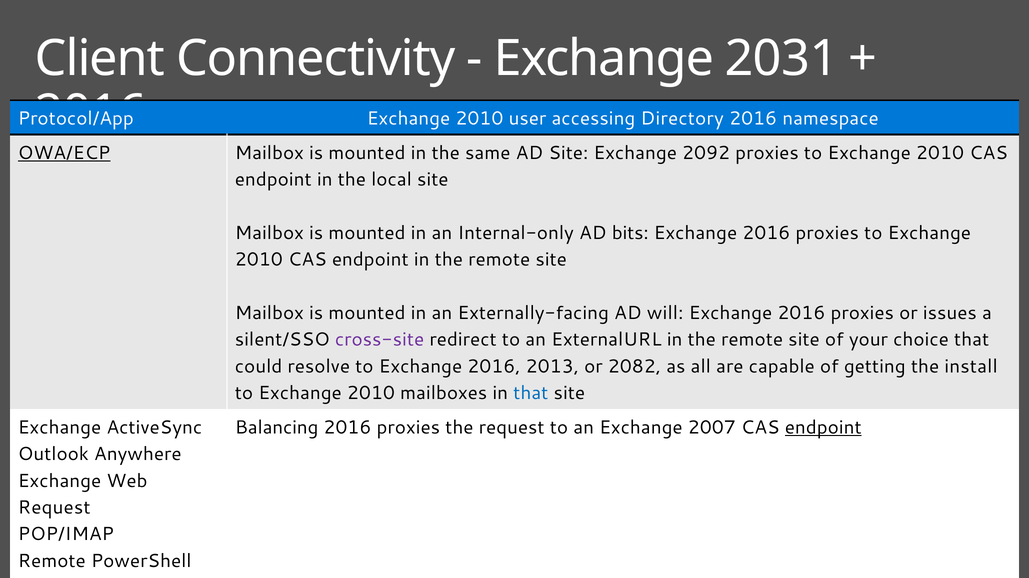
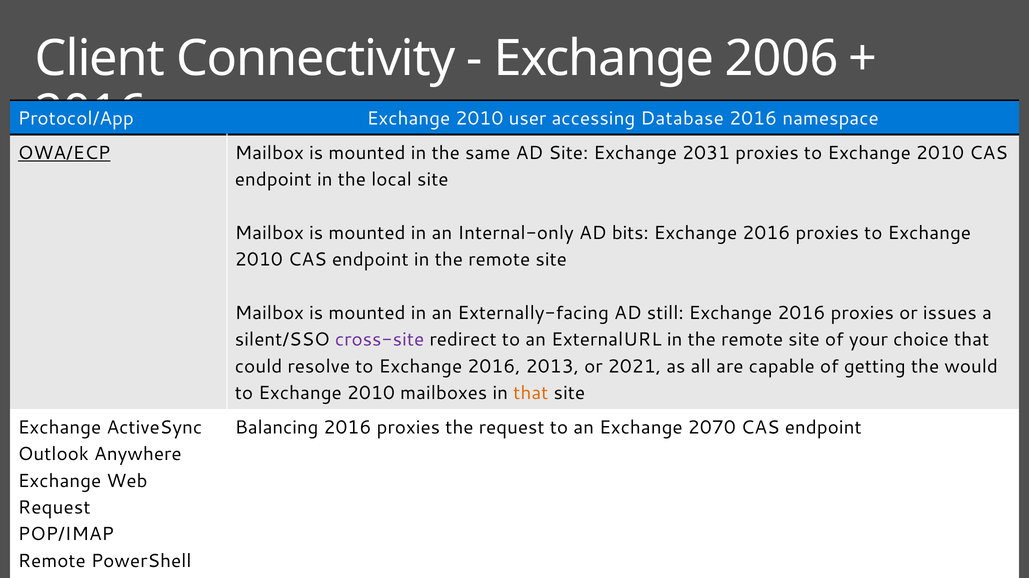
2031: 2031 -> 2006
Directory: Directory -> Database
2092: 2092 -> 2031
will: will -> still
2082: 2082 -> 2021
install: install -> would
that at (531, 394) colour: blue -> orange
2007: 2007 -> 2070
endpoint at (823, 428) underline: present -> none
